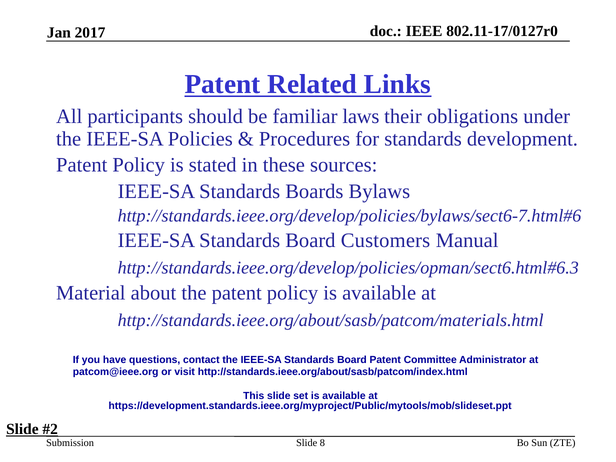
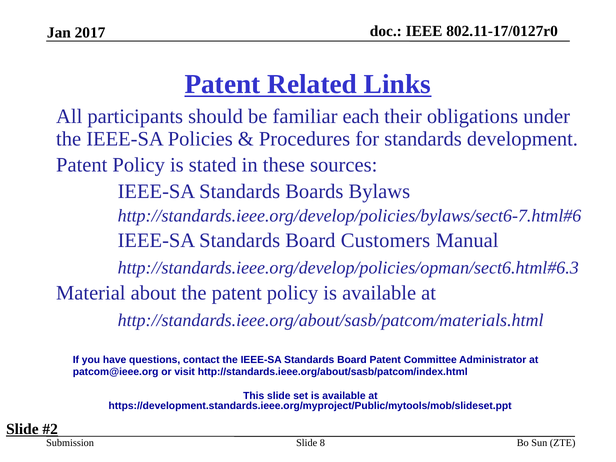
laws: laws -> each
